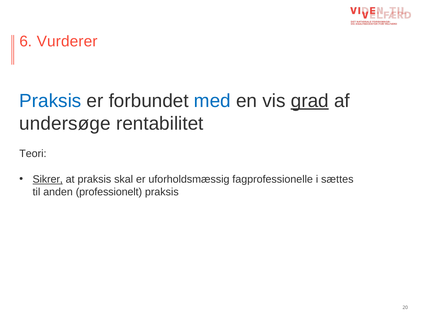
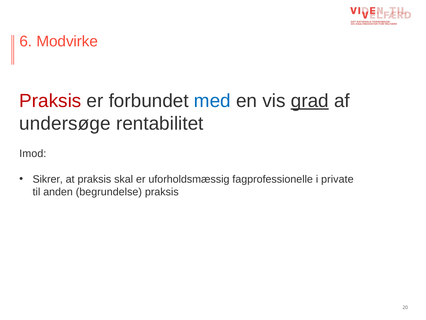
Vurderer: Vurderer -> Modvirke
Praksis at (50, 101) colour: blue -> red
Teori: Teori -> Imod
Sikrer underline: present -> none
sættes: sættes -> private
professionelt: professionelt -> begrundelse
